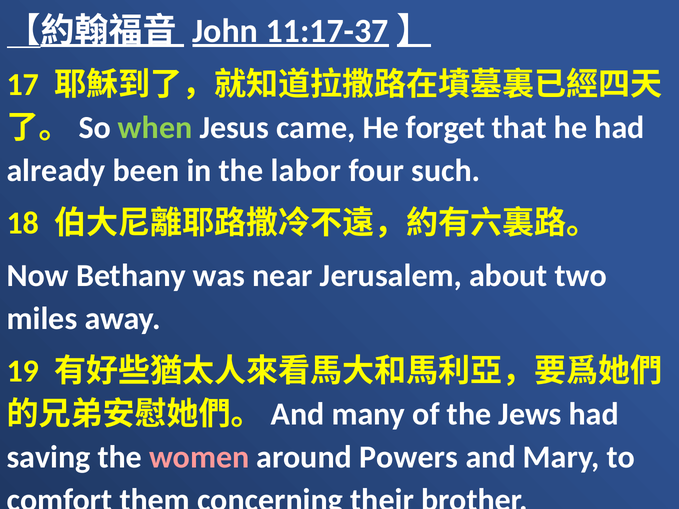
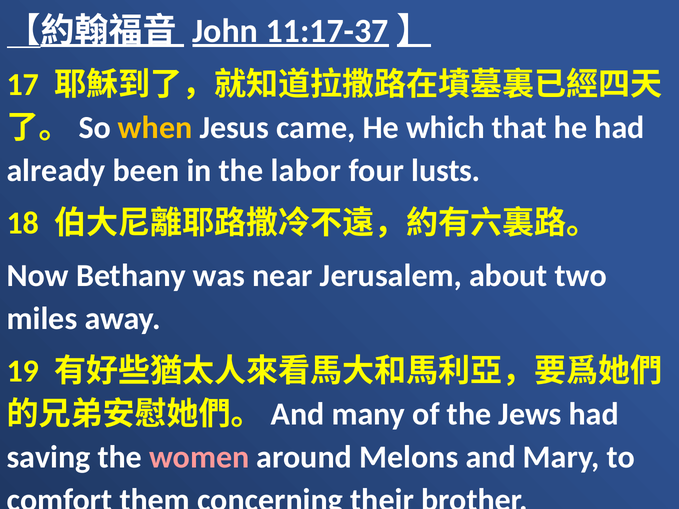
when colour: light green -> yellow
forget: forget -> which
such: such -> lusts
Powers: Powers -> Melons
